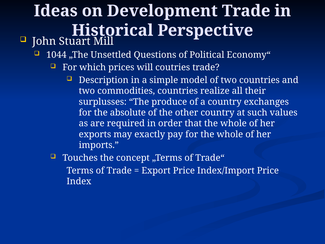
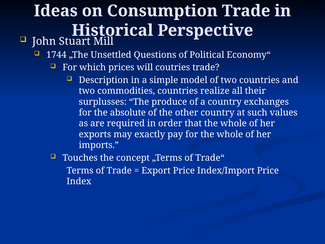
Development: Development -> Consumption
1044: 1044 -> 1744
